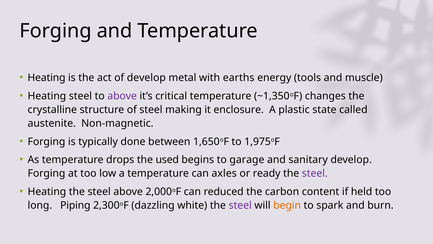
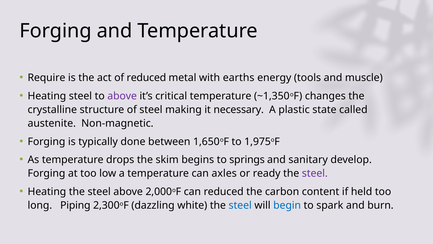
Heating at (47, 78): Heating -> Require
of develop: develop -> reduced
enclosure: enclosure -> necessary
used: used -> skim
garage: garage -> springs
steel at (240, 205) colour: purple -> blue
begin colour: orange -> blue
